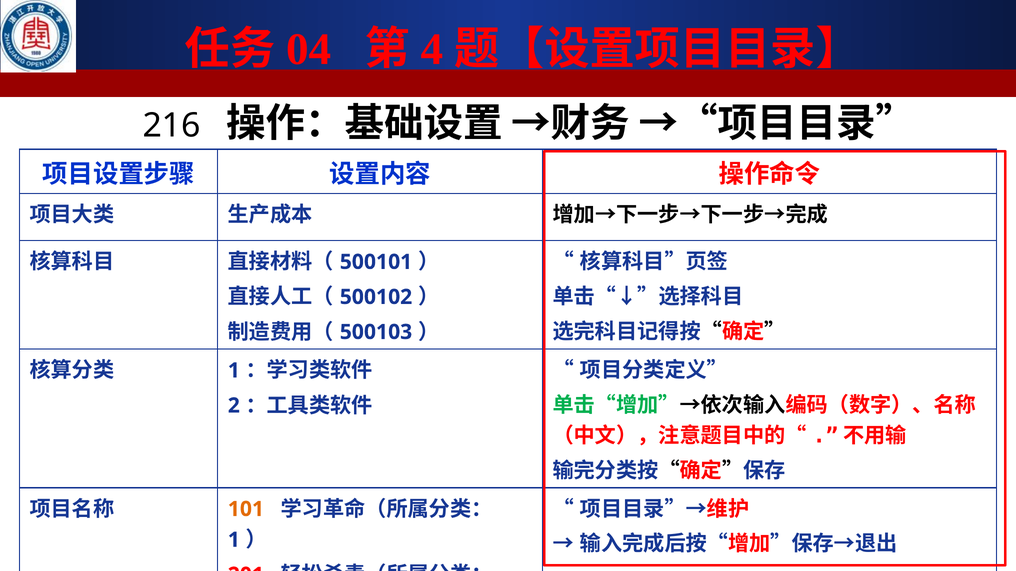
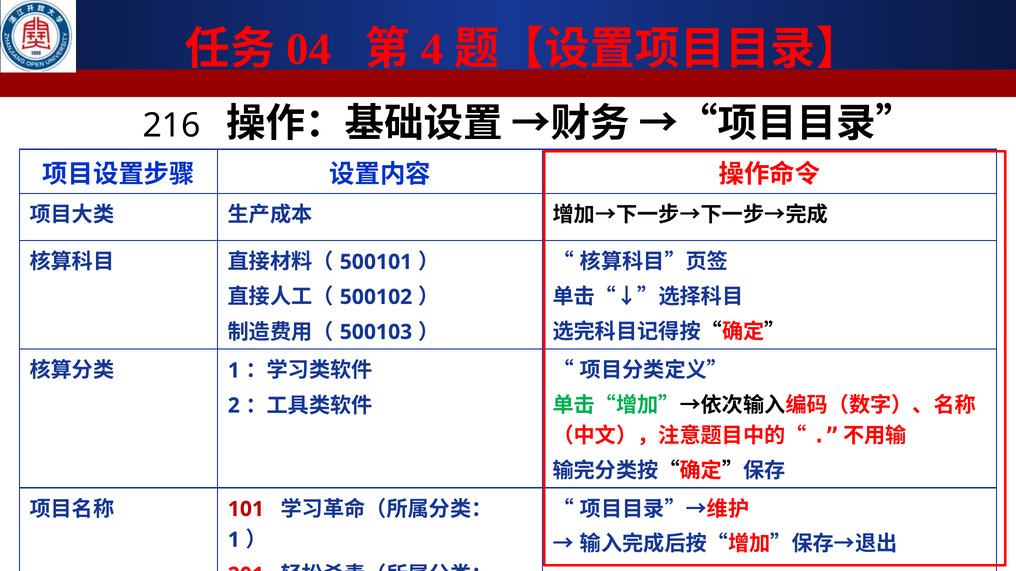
101 colour: orange -> red
